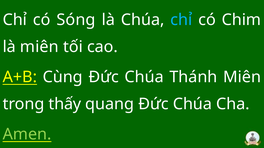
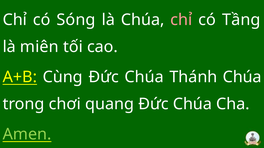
chỉ at (181, 20) colour: light blue -> pink
Chim: Chim -> Tầng
Thánh Miên: Miên -> Chúa
thấy: thấy -> chơi
